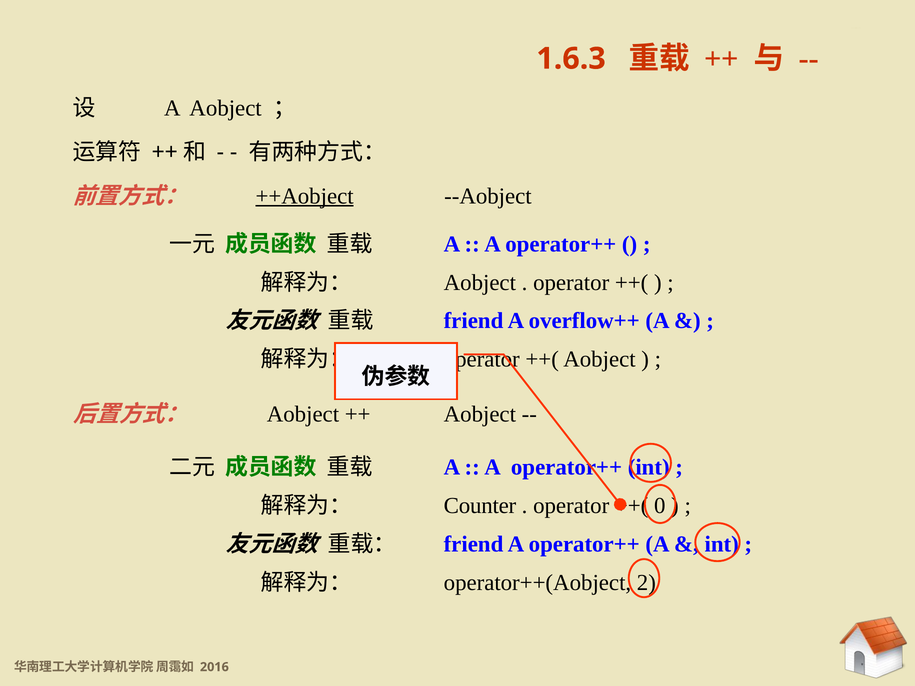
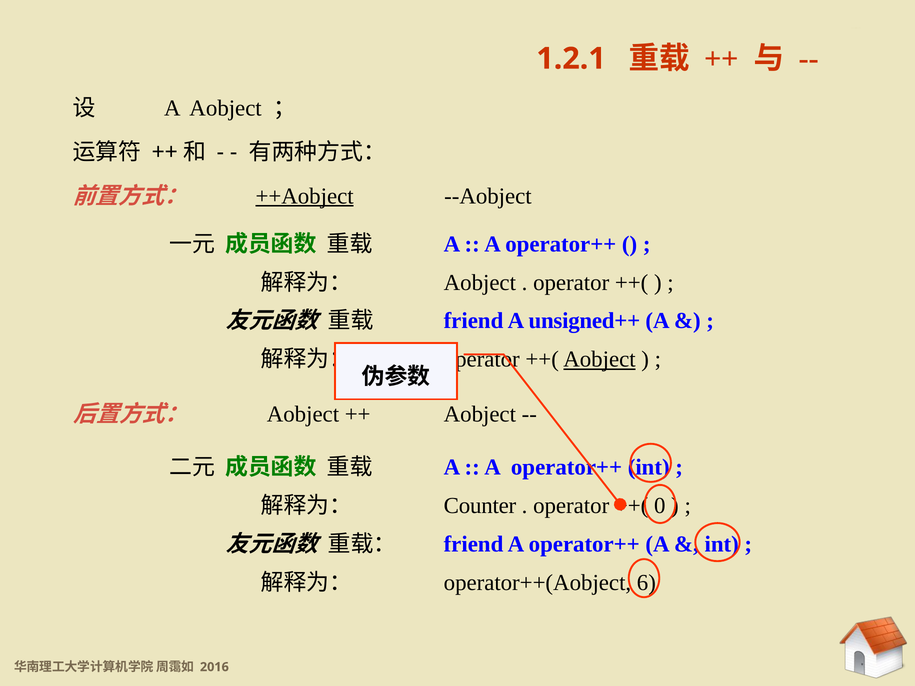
1.6.3: 1.6.3 -> 1.2.1
overflow++: overflow++ -> unsigned++
Aobject at (599, 359) underline: none -> present
2: 2 -> 6
